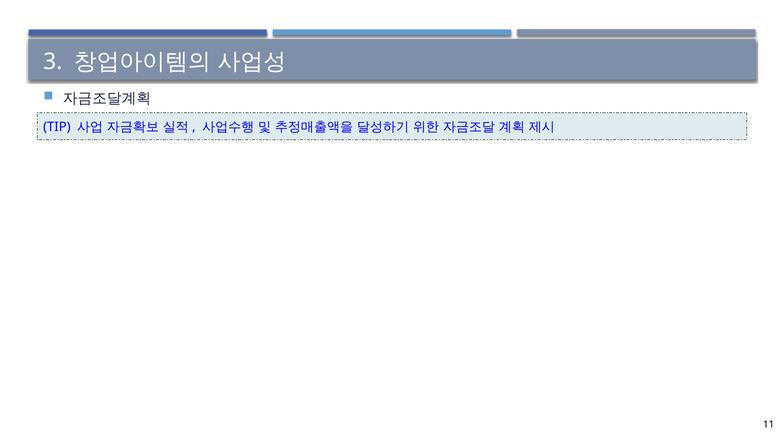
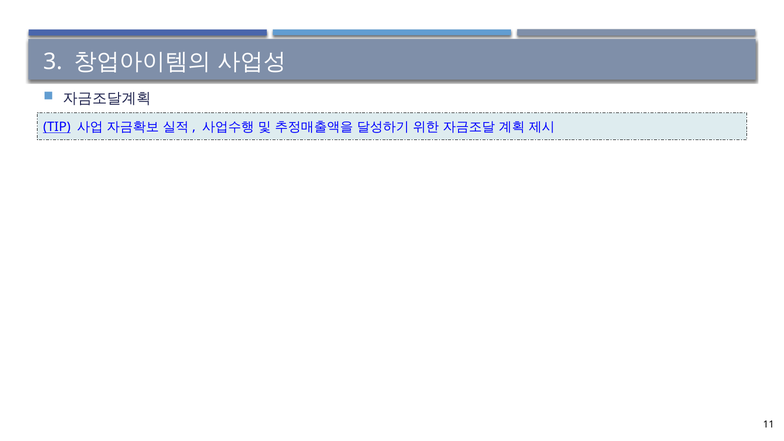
TIP underline: none -> present
